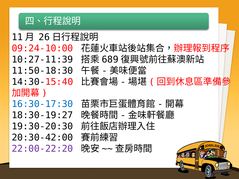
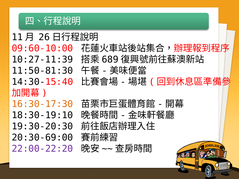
09:24-10:00: 09:24-10:00 -> 09:60-10:00
11:50-18:30: 11:50-18:30 -> 11:50-81:30
16:30-17:30 colour: blue -> orange
18:30-19:27: 18:30-19:27 -> 18:30-19:10
20:30-42:00: 20:30-42:00 -> 20:30-69:00
